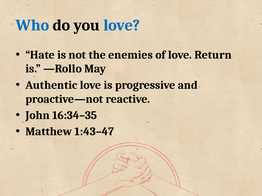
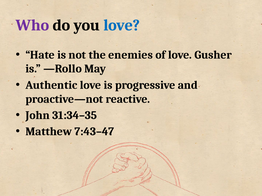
Who colour: blue -> purple
Return: Return -> Gusher
16:34–35: 16:34–35 -> 31:34–35
1:43–47: 1:43–47 -> 7:43–47
